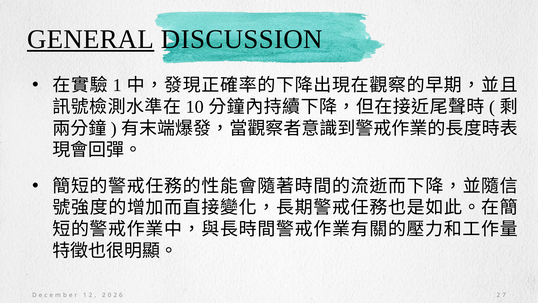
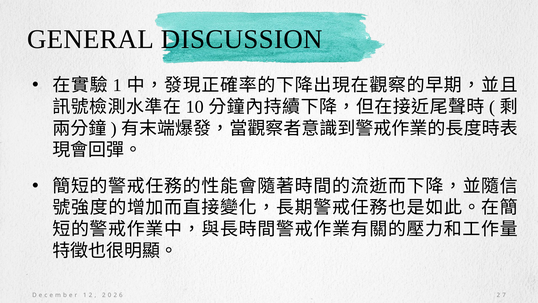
GENERAL underline: present -> none
